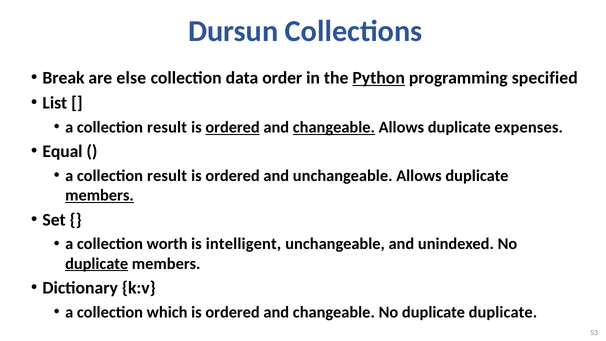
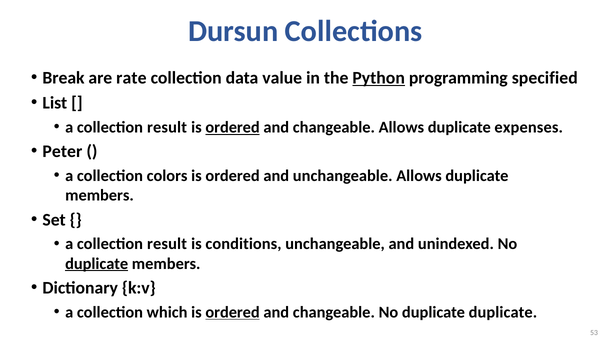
else: else -> rate
order: order -> value
changeable at (334, 127) underline: present -> none
Equal: Equal -> Peter
result at (167, 176): result -> colors
members at (100, 195) underline: present -> none
worth at (167, 244): worth -> result
intelligent: intelligent -> conditions
ordered at (233, 312) underline: none -> present
